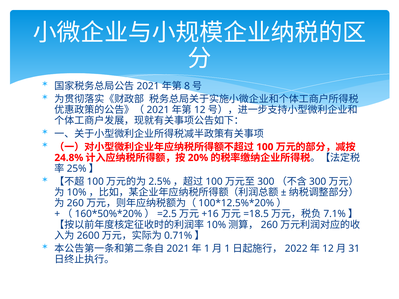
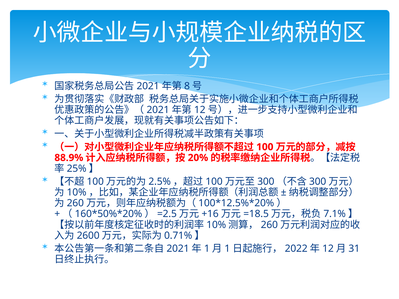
24.8%: 24.8% -> 88.9%
